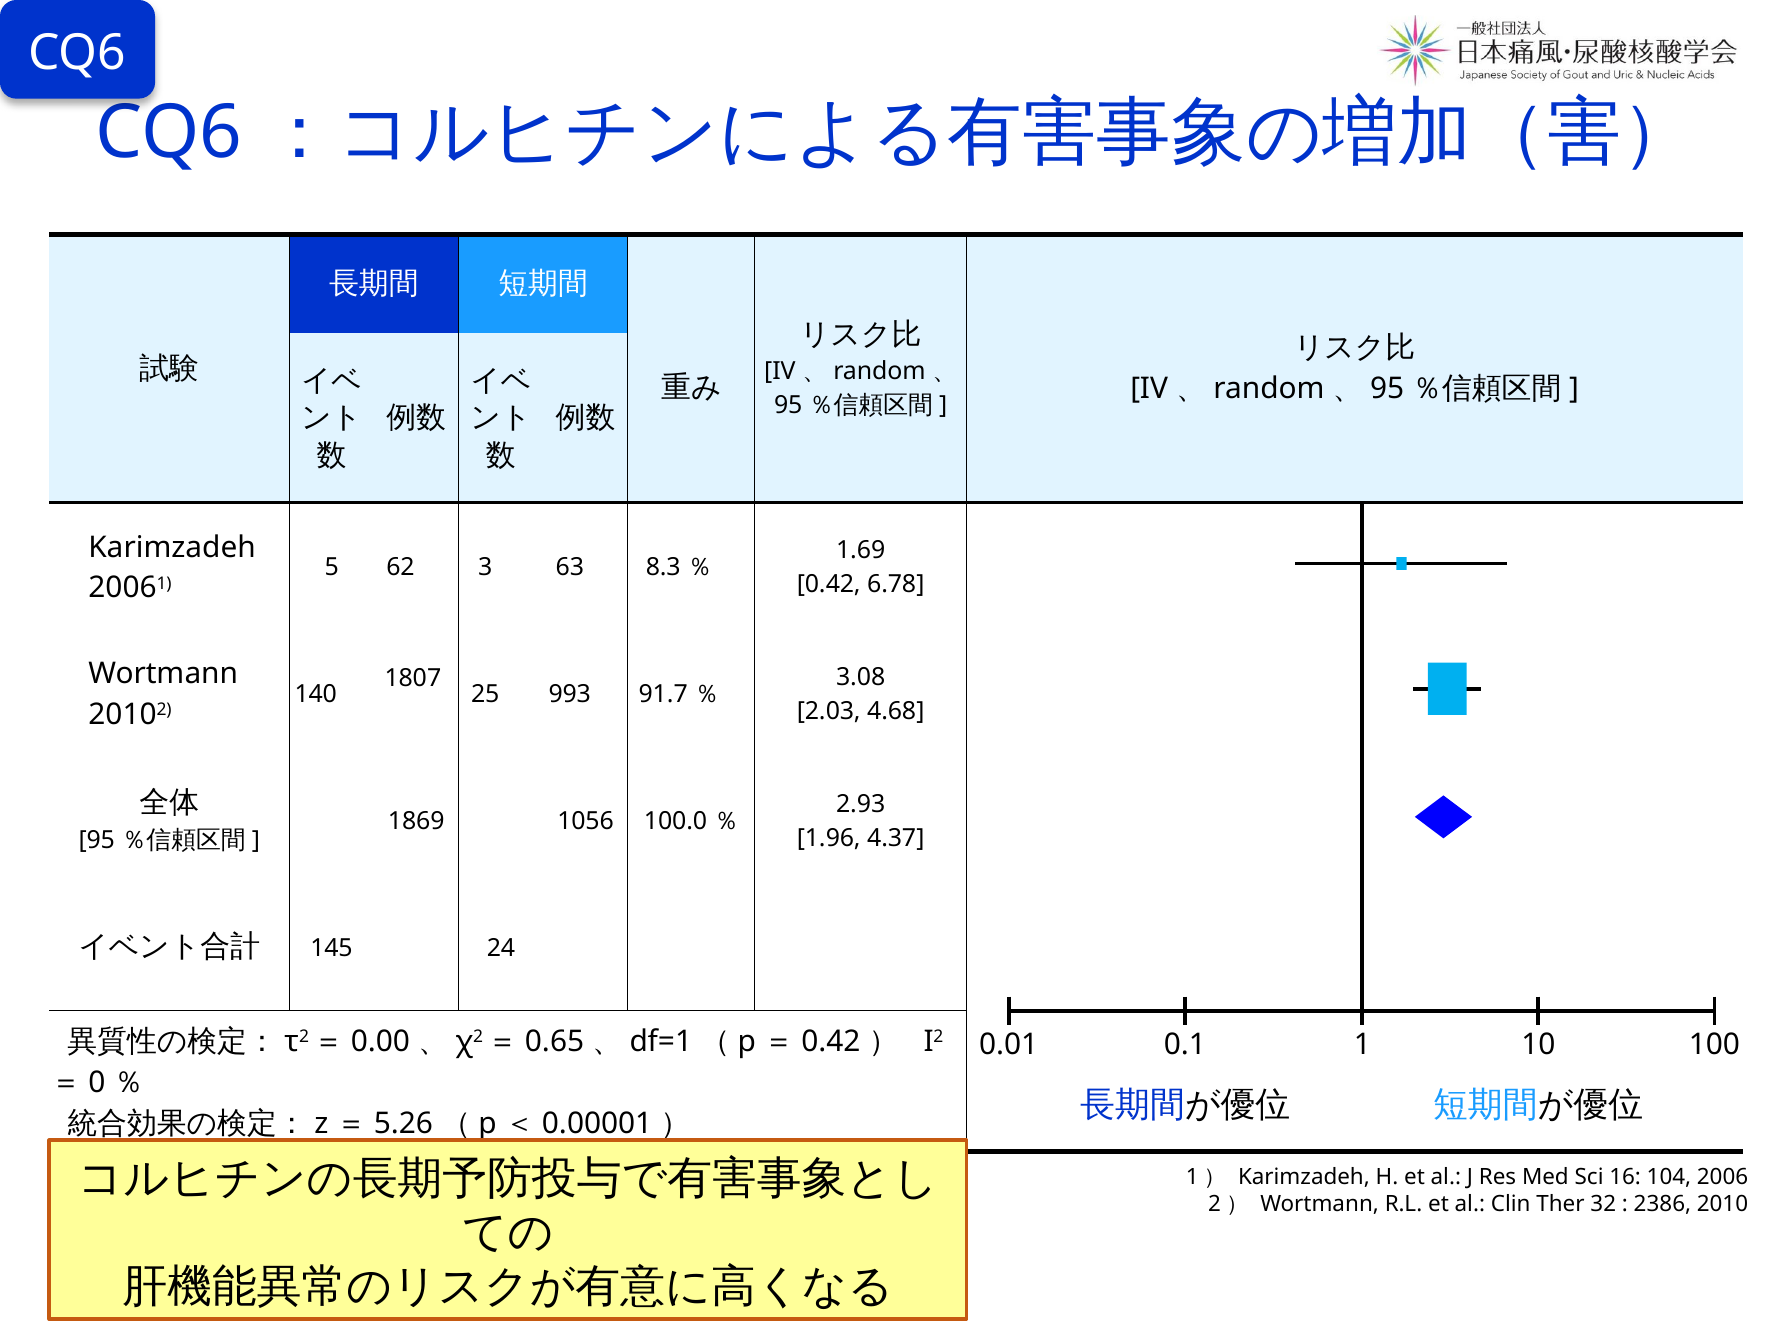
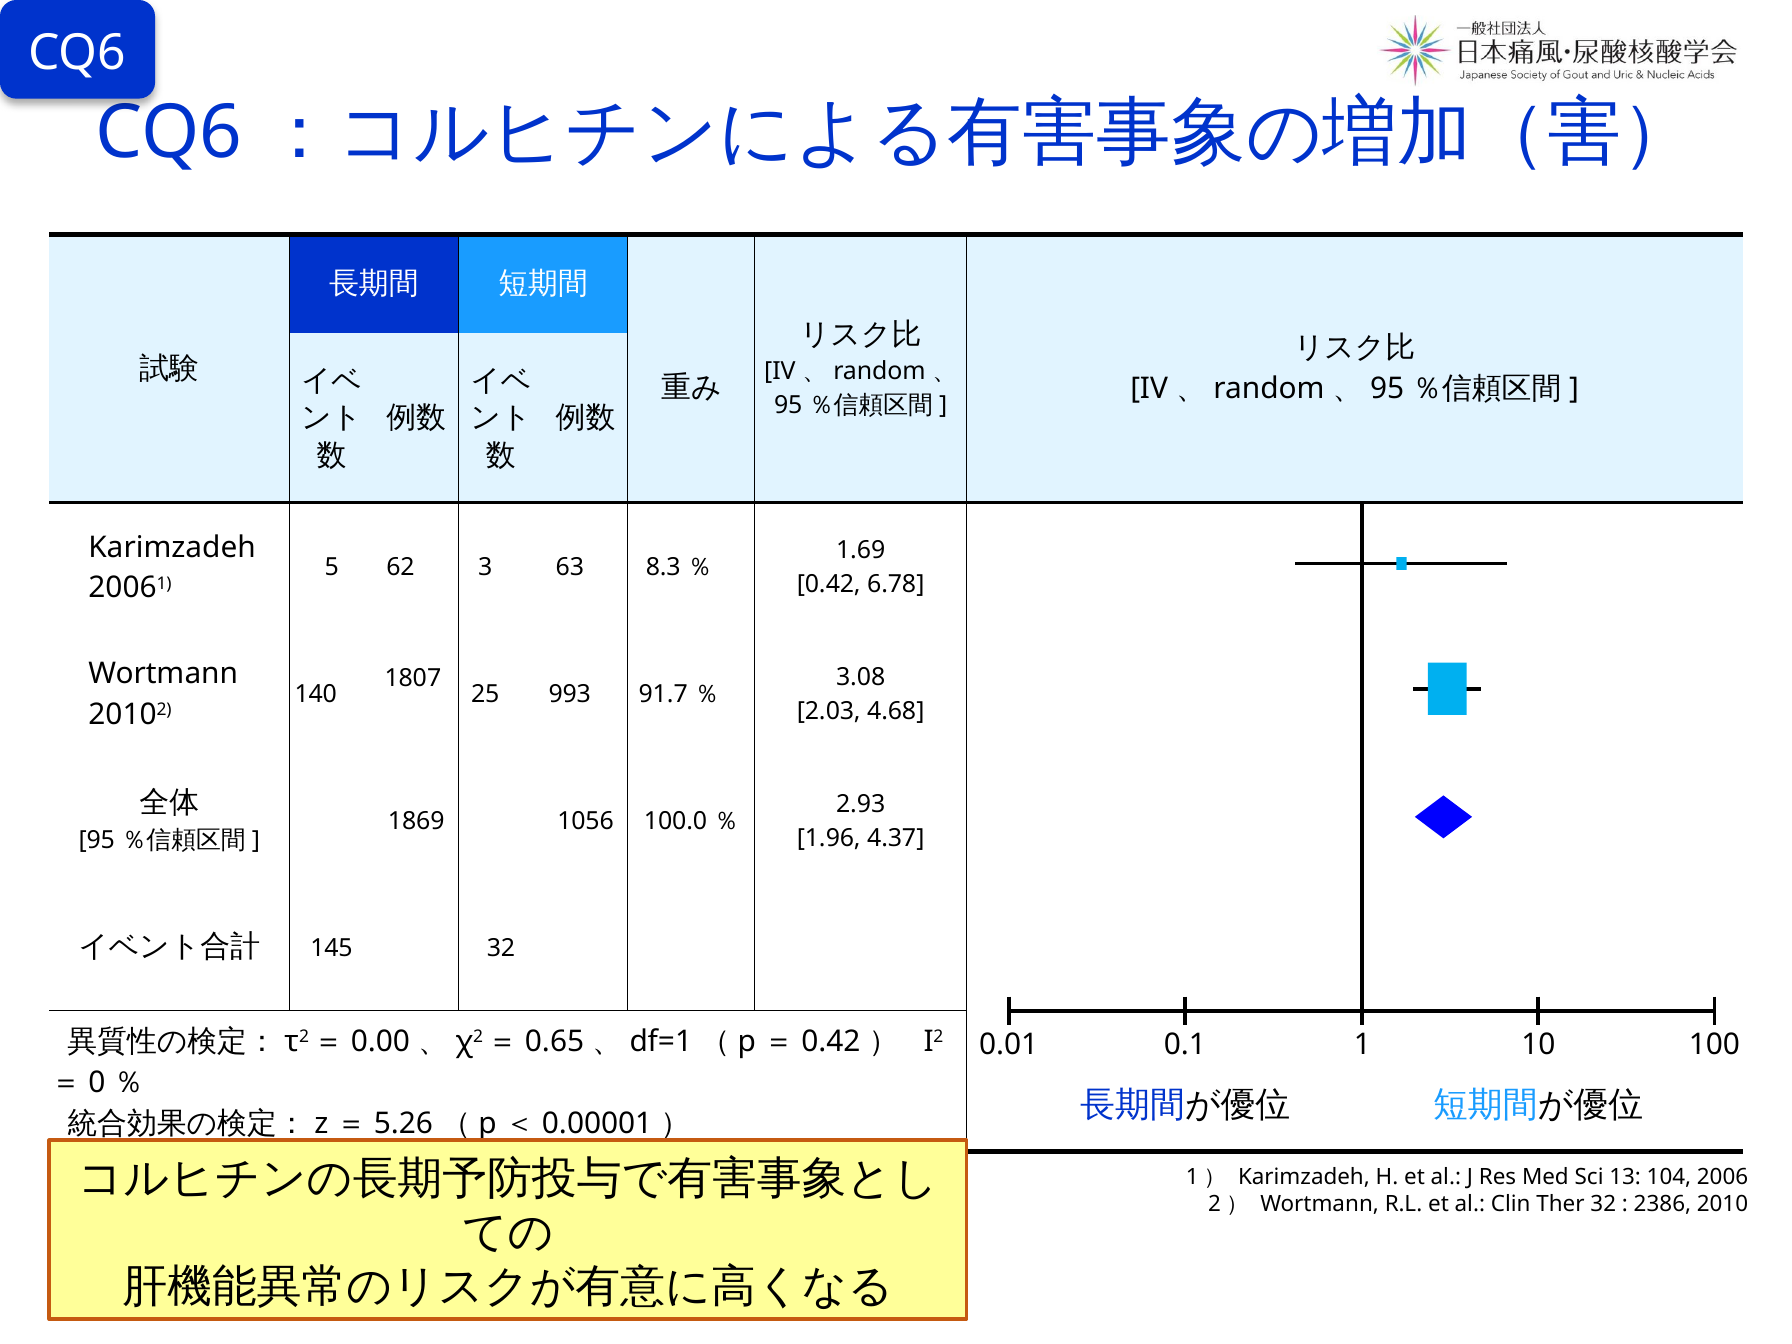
145 24: 24 -> 32
16: 16 -> 13
